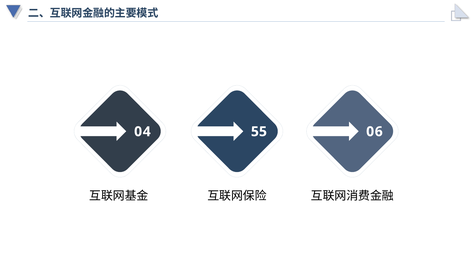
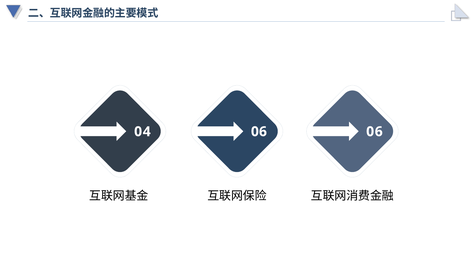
04 55: 55 -> 06
